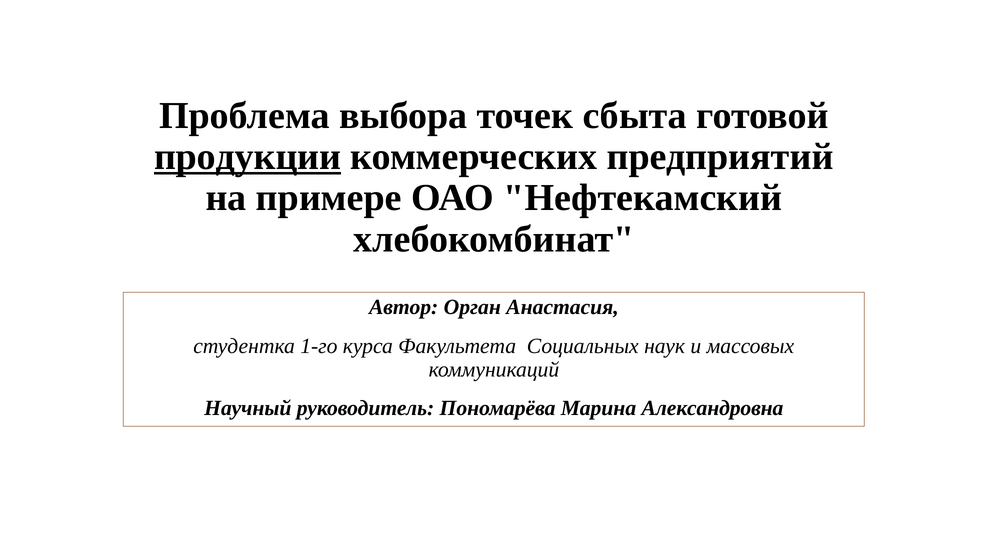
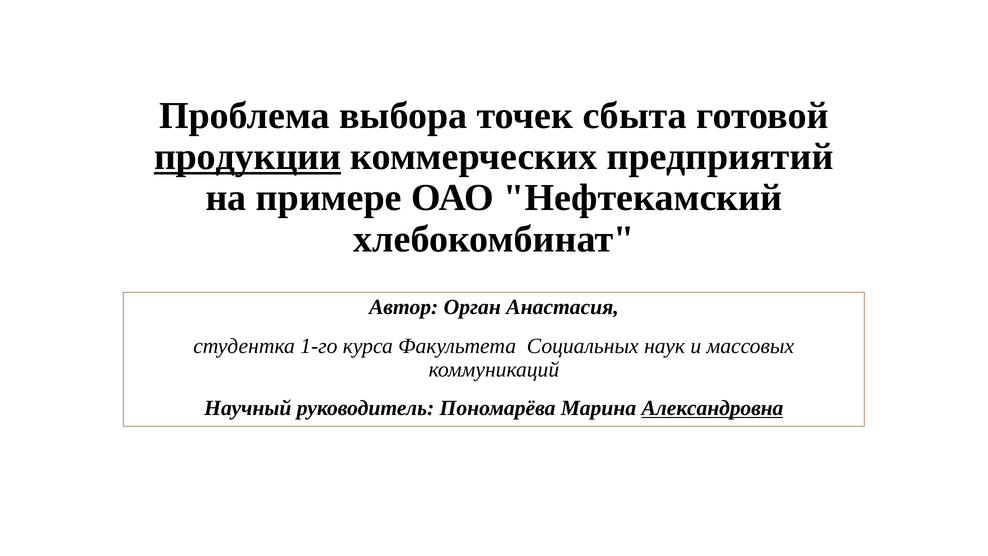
Александровна underline: none -> present
